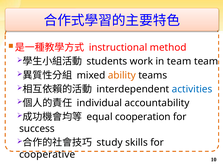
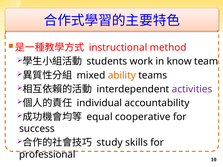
in team: team -> know
activities colour: blue -> purple
cooperation: cooperation -> cooperative
cooperative: cooperative -> professional
